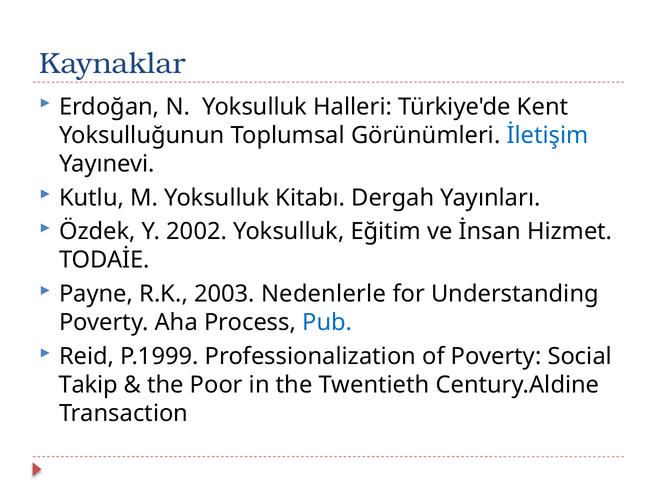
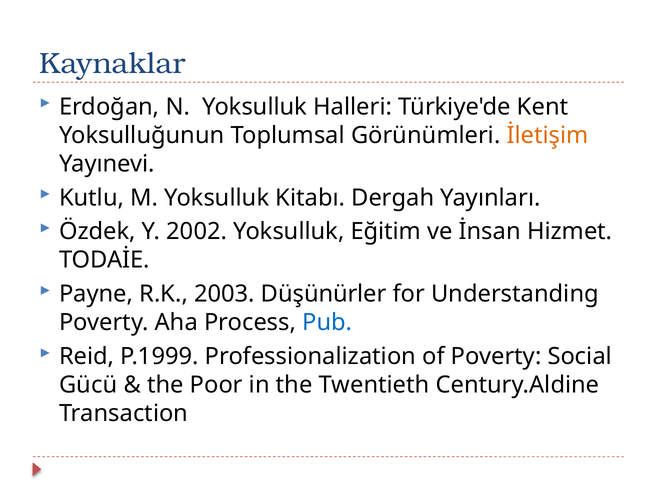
İletişim colour: blue -> orange
Nedenlerle: Nedenlerle -> Düşünürler
Takip: Takip -> Gücü
